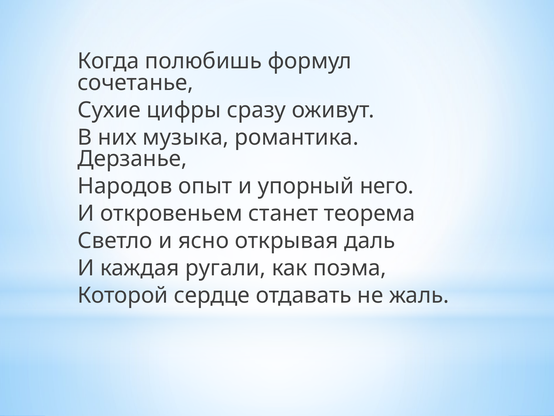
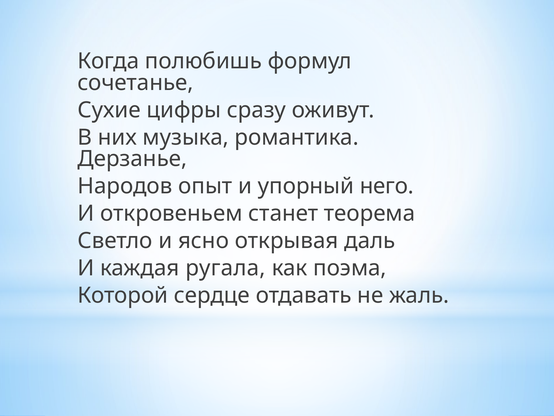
ругали: ругали -> ругала
